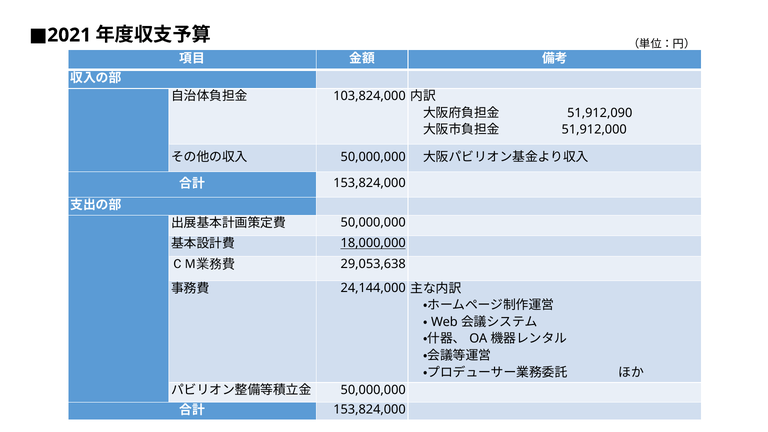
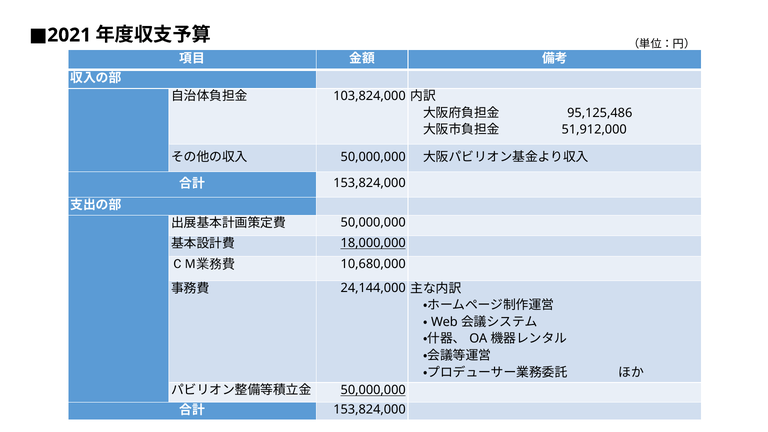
51,912,090: 51,912,090 -> 95,125,486
29,053,638: 29,053,638 -> 10,680,000
50,000,000 at (373, 390) underline: none -> present
